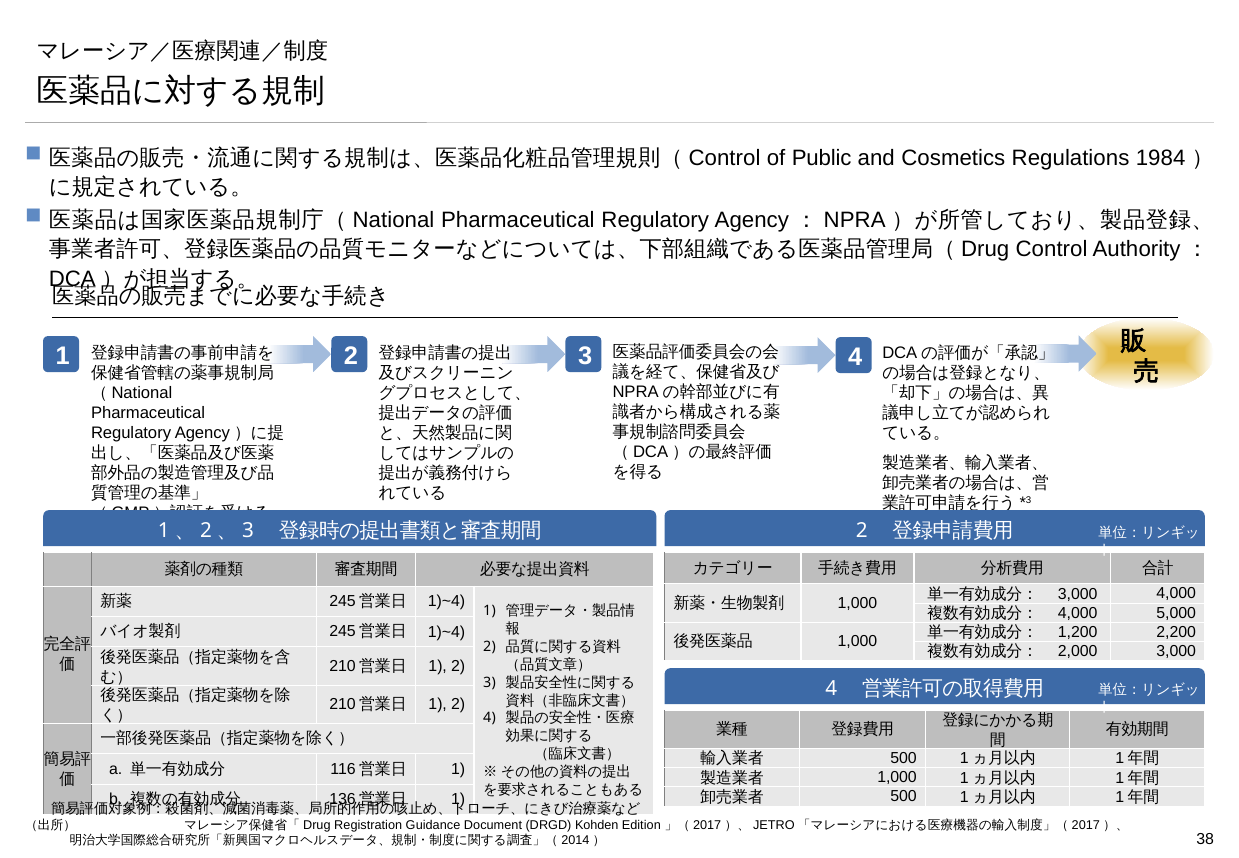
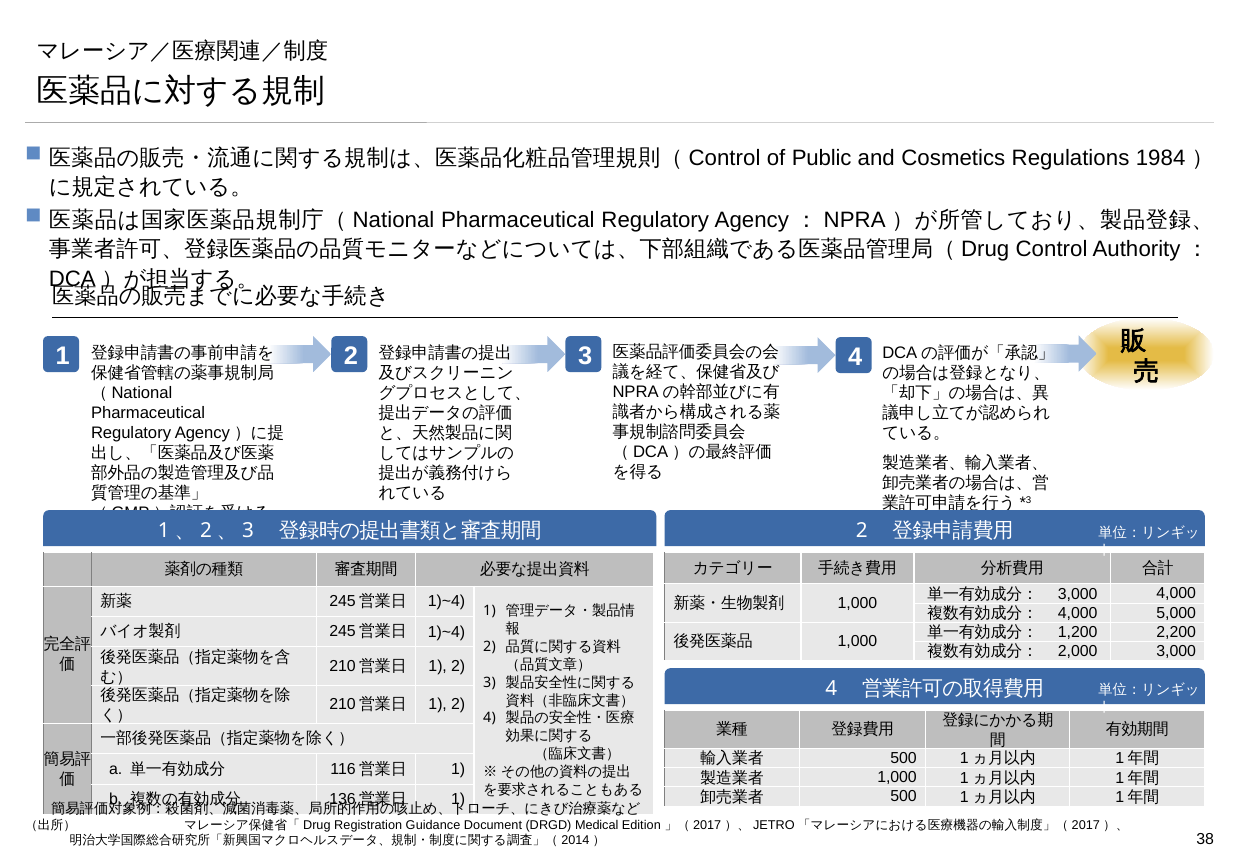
Kohden: Kohden -> Medical
